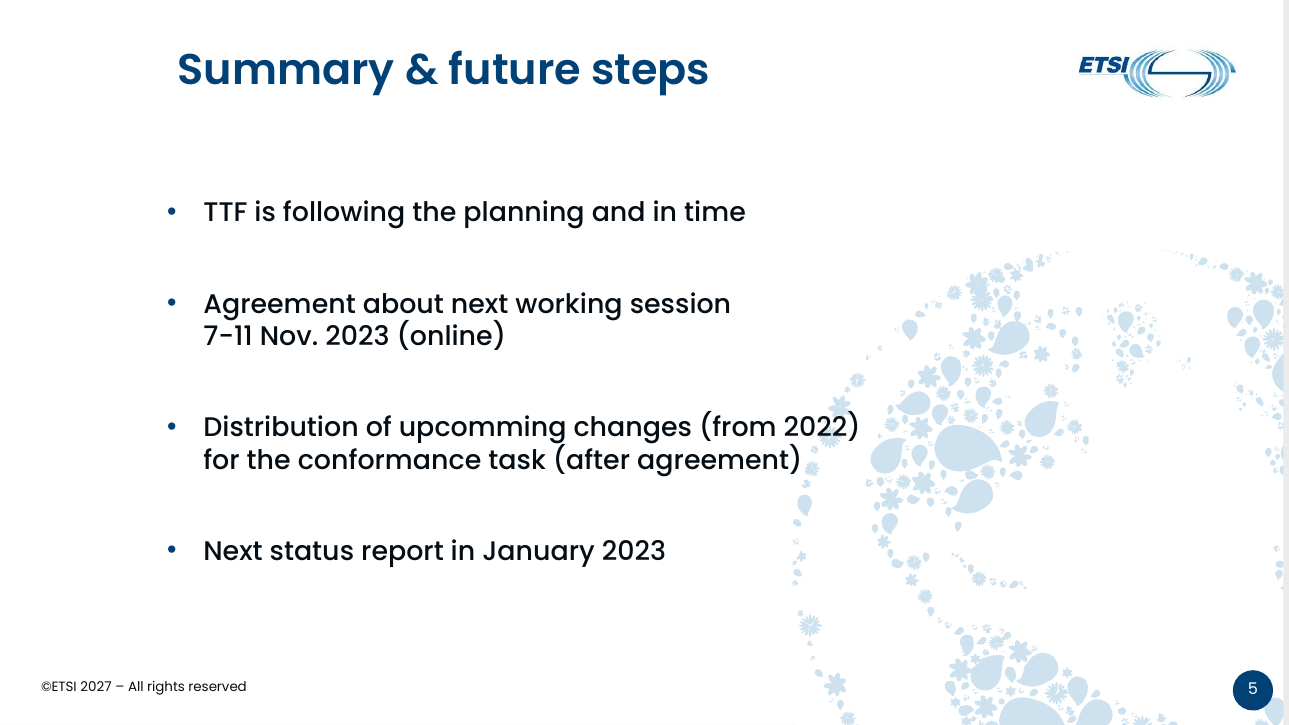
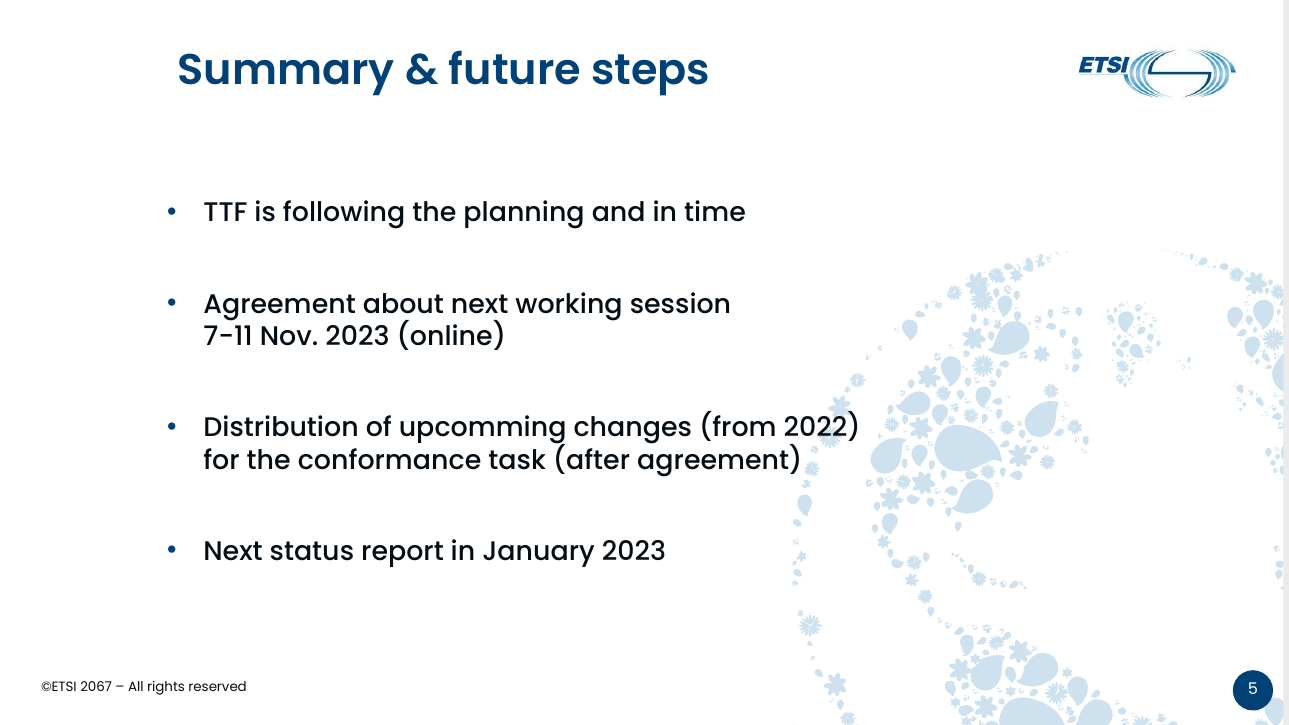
2027: 2027 -> 2067
